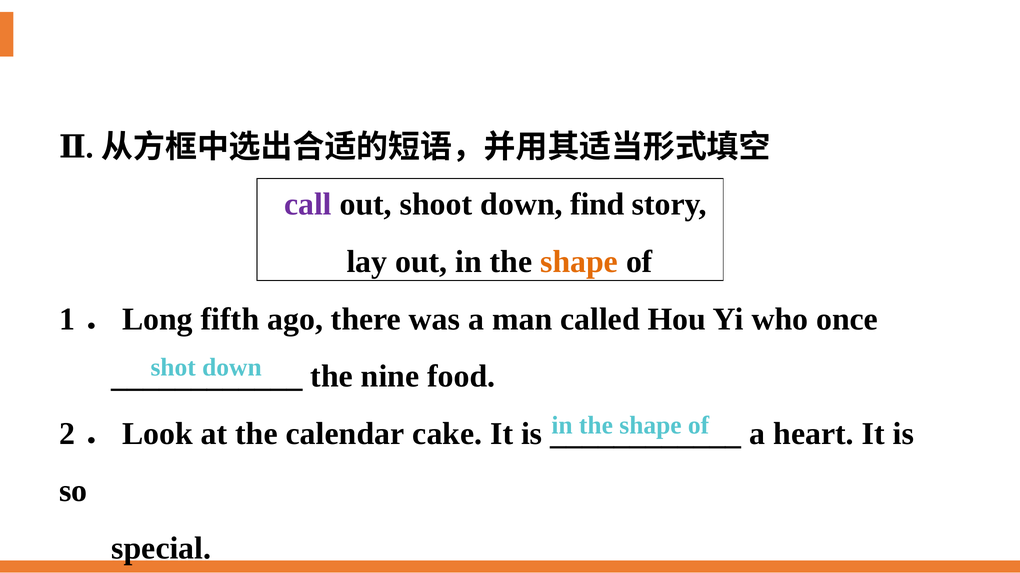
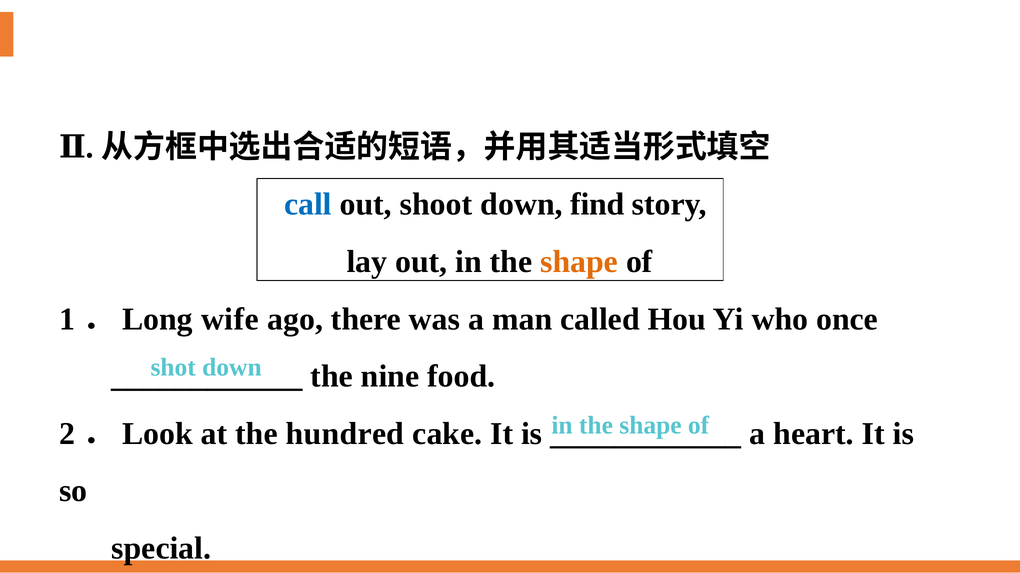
call colour: purple -> blue
fifth: fifth -> wife
calendar: calendar -> hundred
